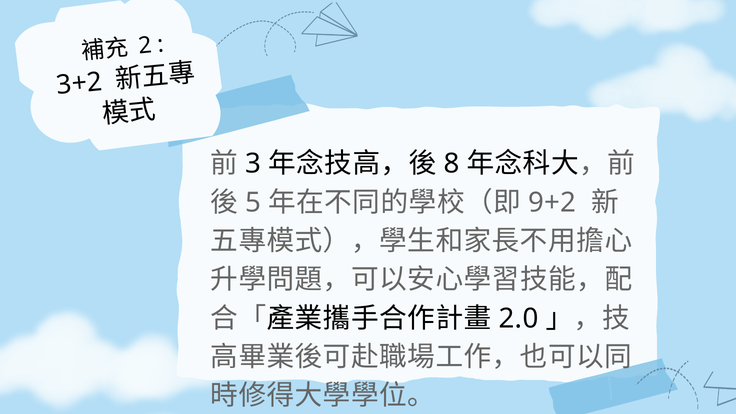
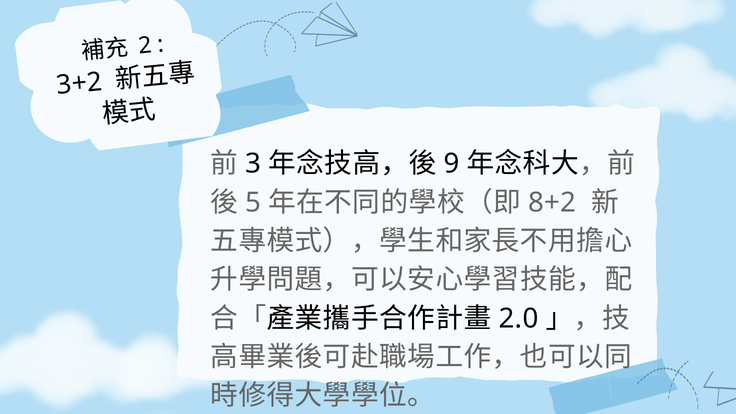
8: 8 -> 9
9+2: 9+2 -> 8+2
